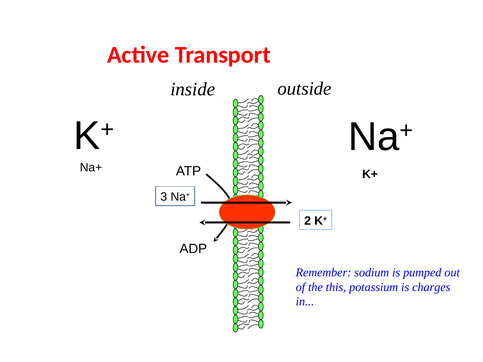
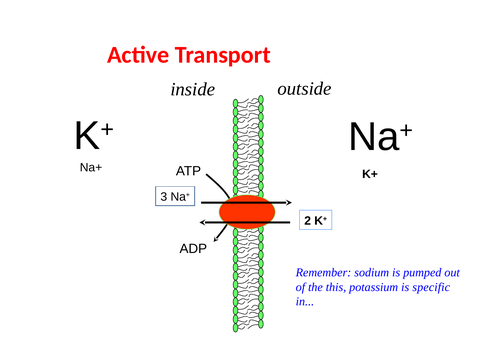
charges: charges -> specific
